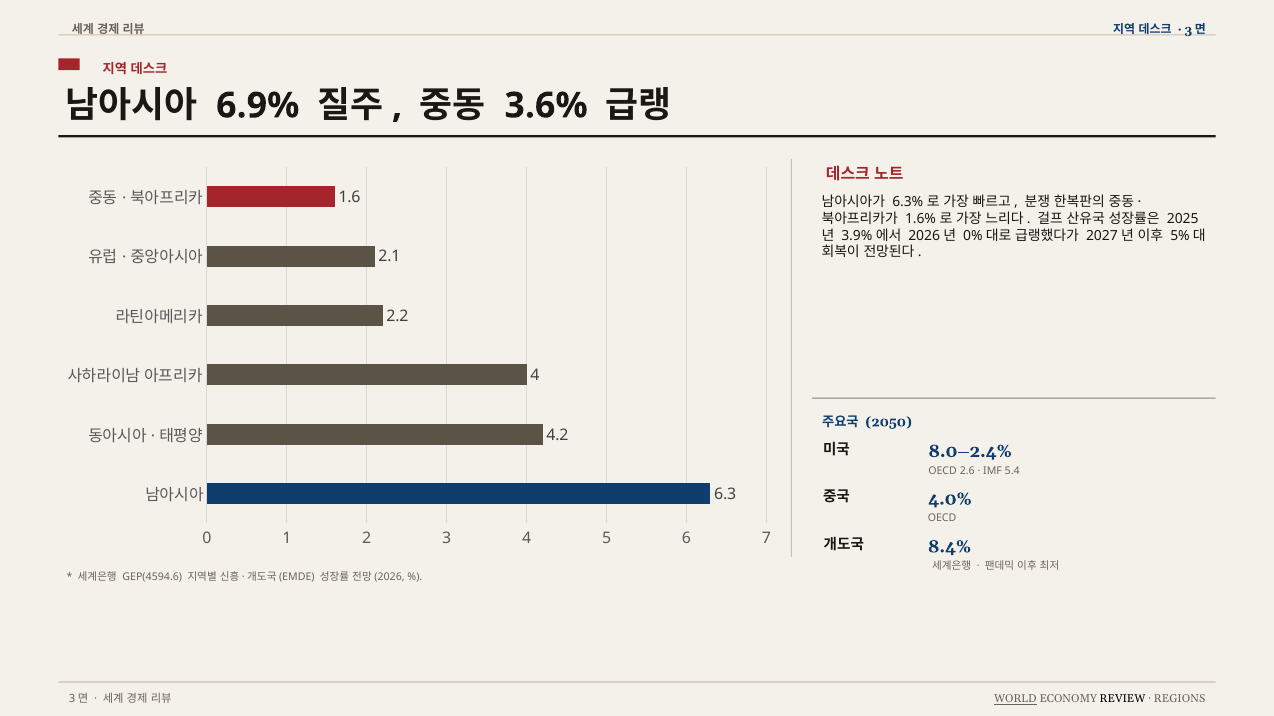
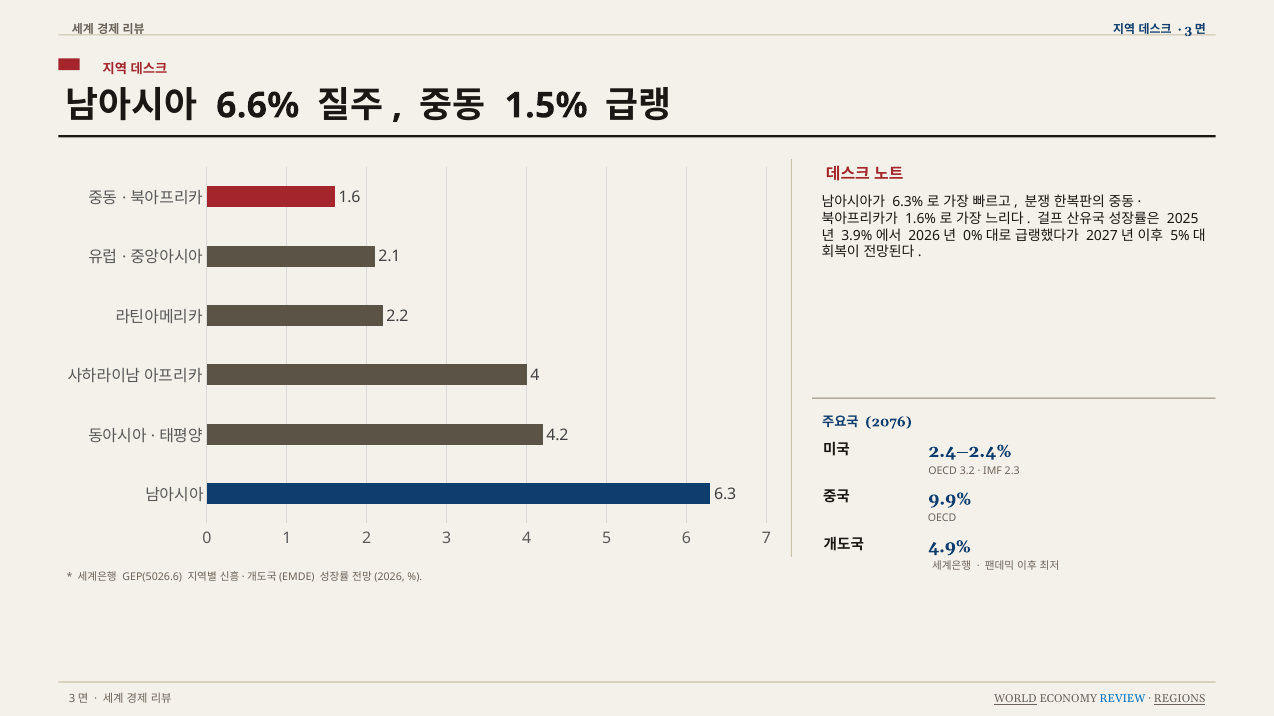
6.9%: 6.9% -> 6.6%
3.6%: 3.6% -> 1.5%
2050: 2050 -> 2076
8.0–2.4%: 8.0–2.4% -> 2.4–2.4%
2.6: 2.6 -> 3.2
5.4: 5.4 -> 2.3
4.0%: 4.0% -> 9.9%
8.4%: 8.4% -> 4.9%
GEP(4594.6: GEP(4594.6 -> GEP(5026.6
REVIEW colour: black -> blue
REGIONS underline: none -> present
